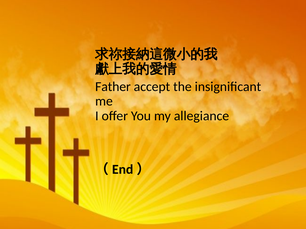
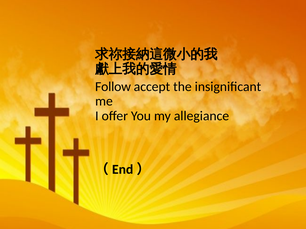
Father: Father -> Follow
